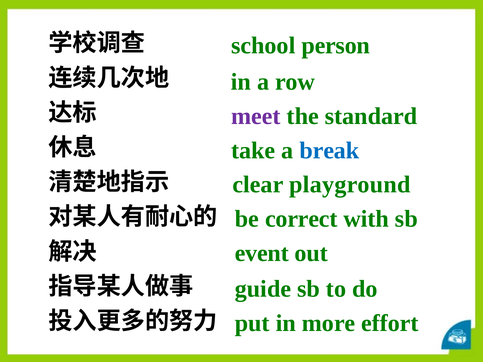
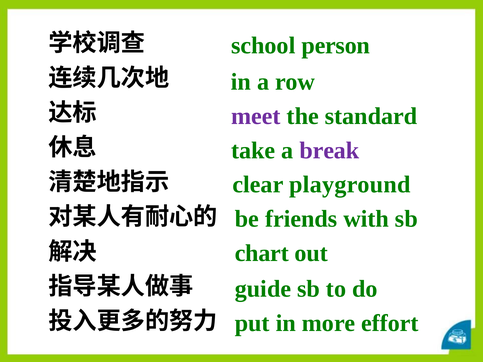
break colour: blue -> purple
correct: correct -> friends
event: event -> chart
